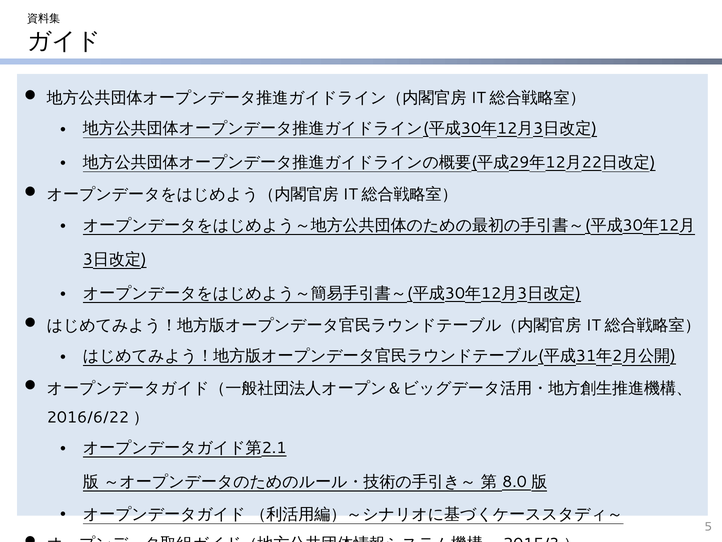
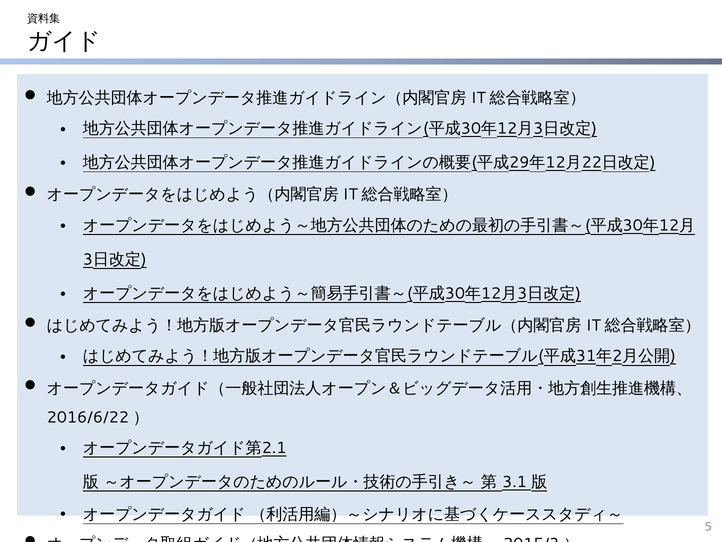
8.0: 8.0 -> 3.1
